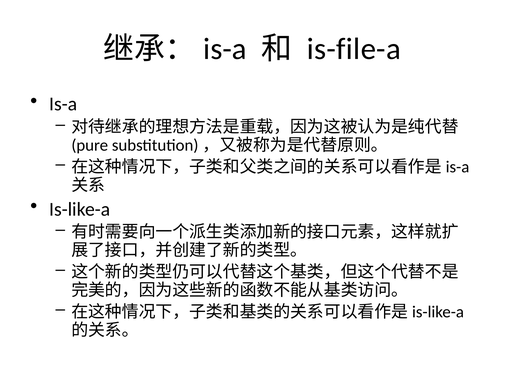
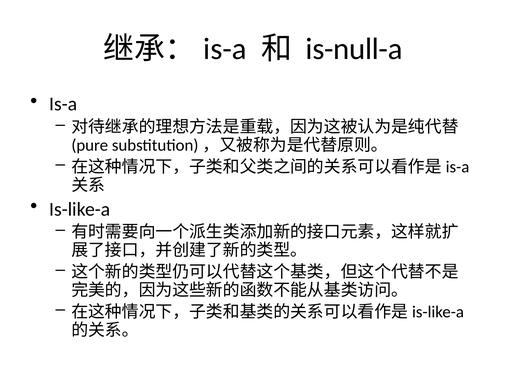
is-file-a: is-file-a -> is-null-a
